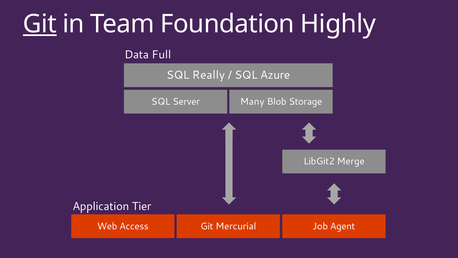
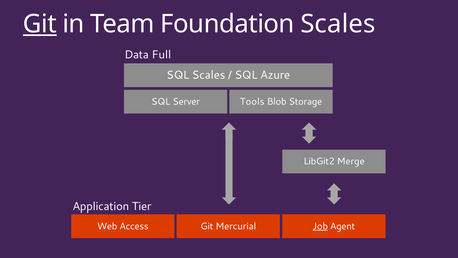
Foundation Highly: Highly -> Scales
SQL Really: Really -> Scales
Many: Many -> Tools
Job underline: none -> present
